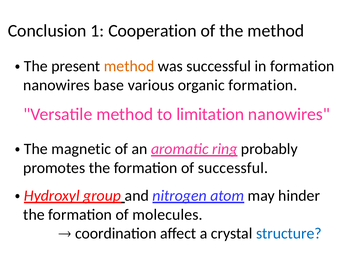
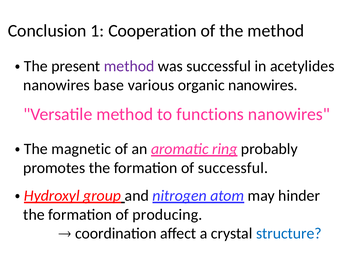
method at (129, 66) colour: orange -> purple
in formation: formation -> acetylides
organic formation: formation -> nanowires
limitation: limitation -> functions
molecules: molecules -> producing
